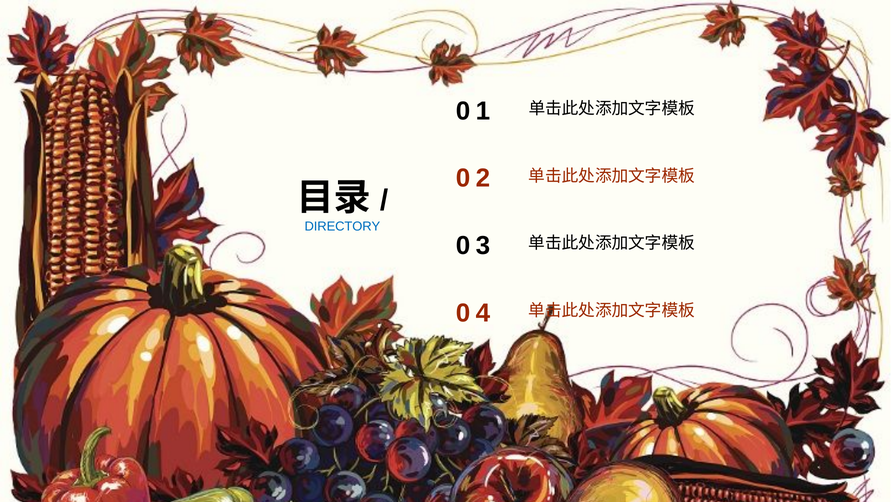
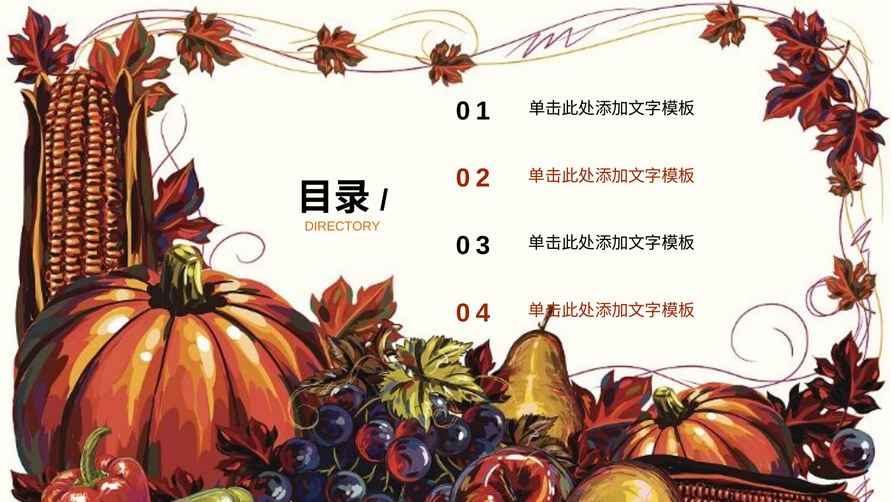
DIRECTORY colour: blue -> orange
